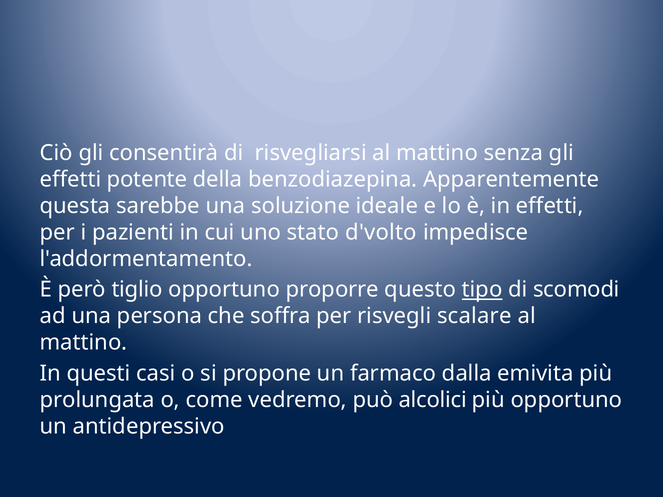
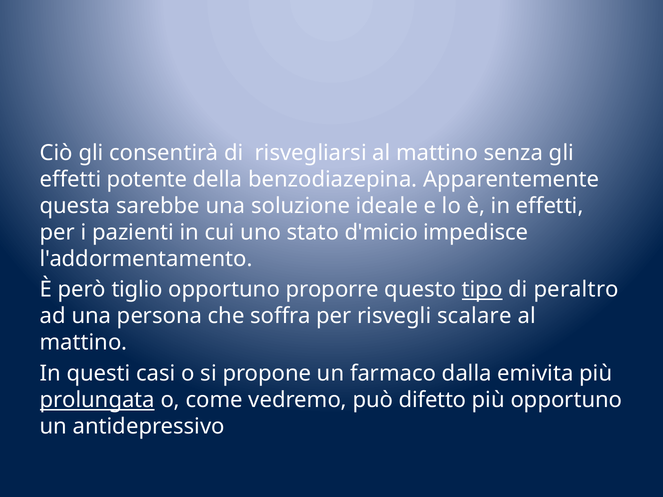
d'volto: d'volto -> d'micio
scomodi: scomodi -> peraltro
prolungata underline: none -> present
alcolici: alcolici -> difetto
